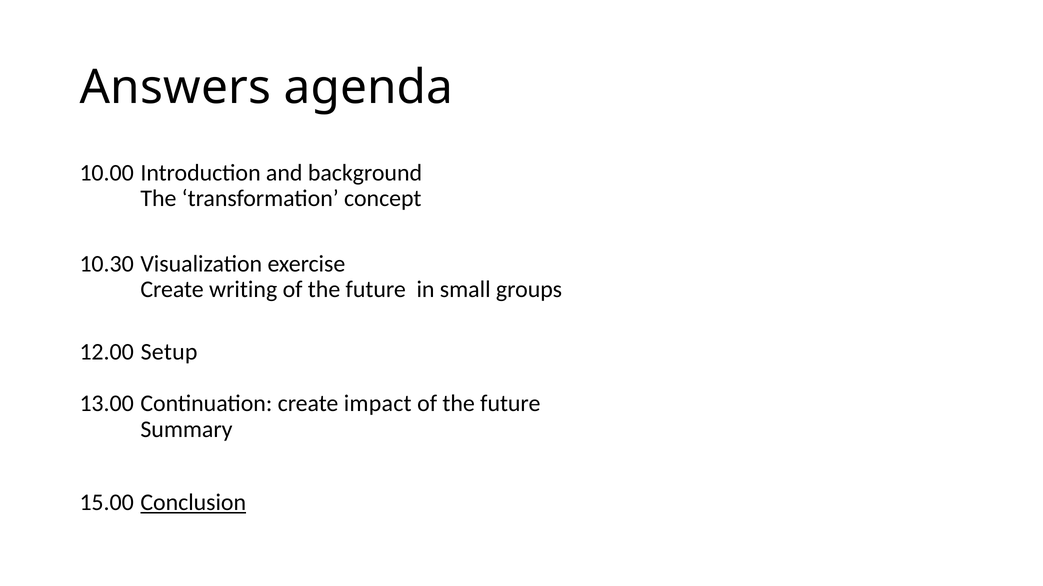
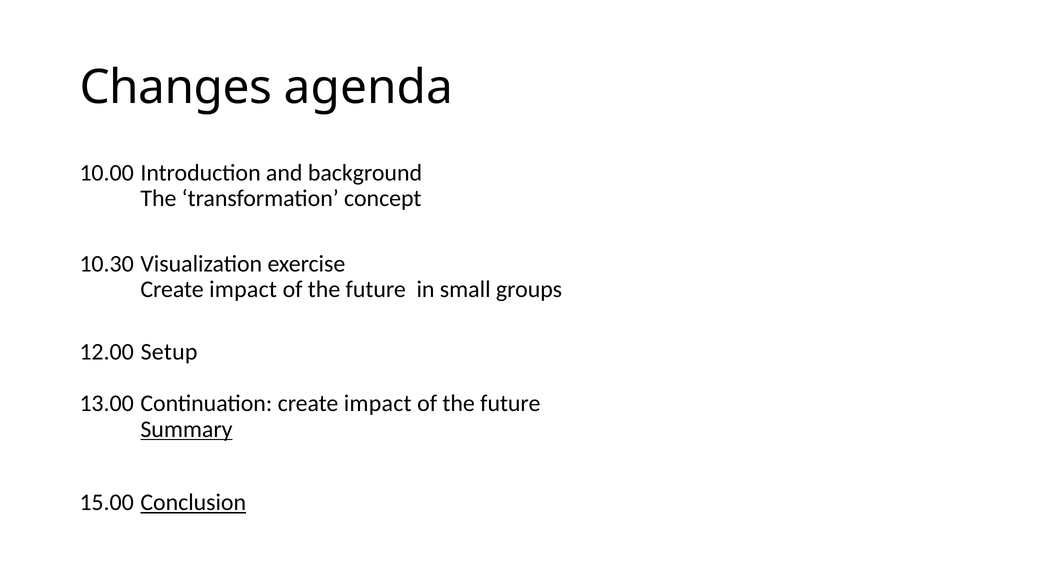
Answers: Answers -> Changes
writing at (243, 290): writing -> impact
Summary underline: none -> present
